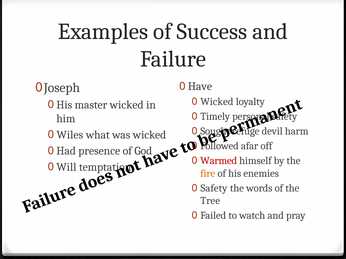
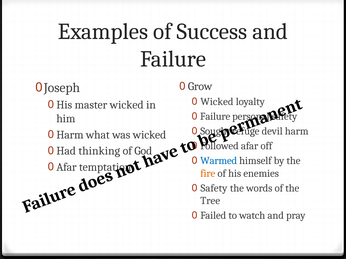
Have: Have -> Grow
Timely at (215, 117): Timely -> Failure
Wiles at (70, 135): Wiles -> Harm
presence: presence -> thinking
Warmed colour: red -> blue
Will at (66, 167): Will -> Afar
